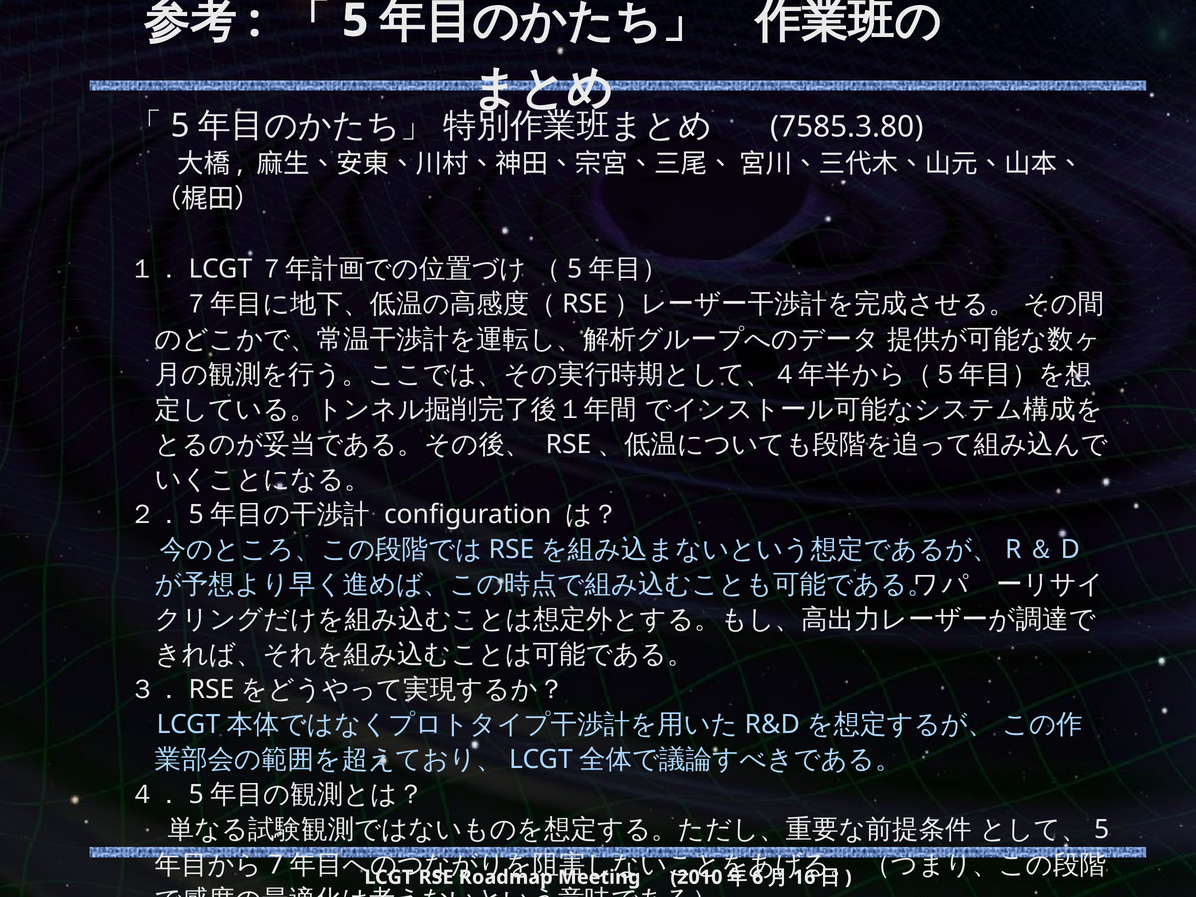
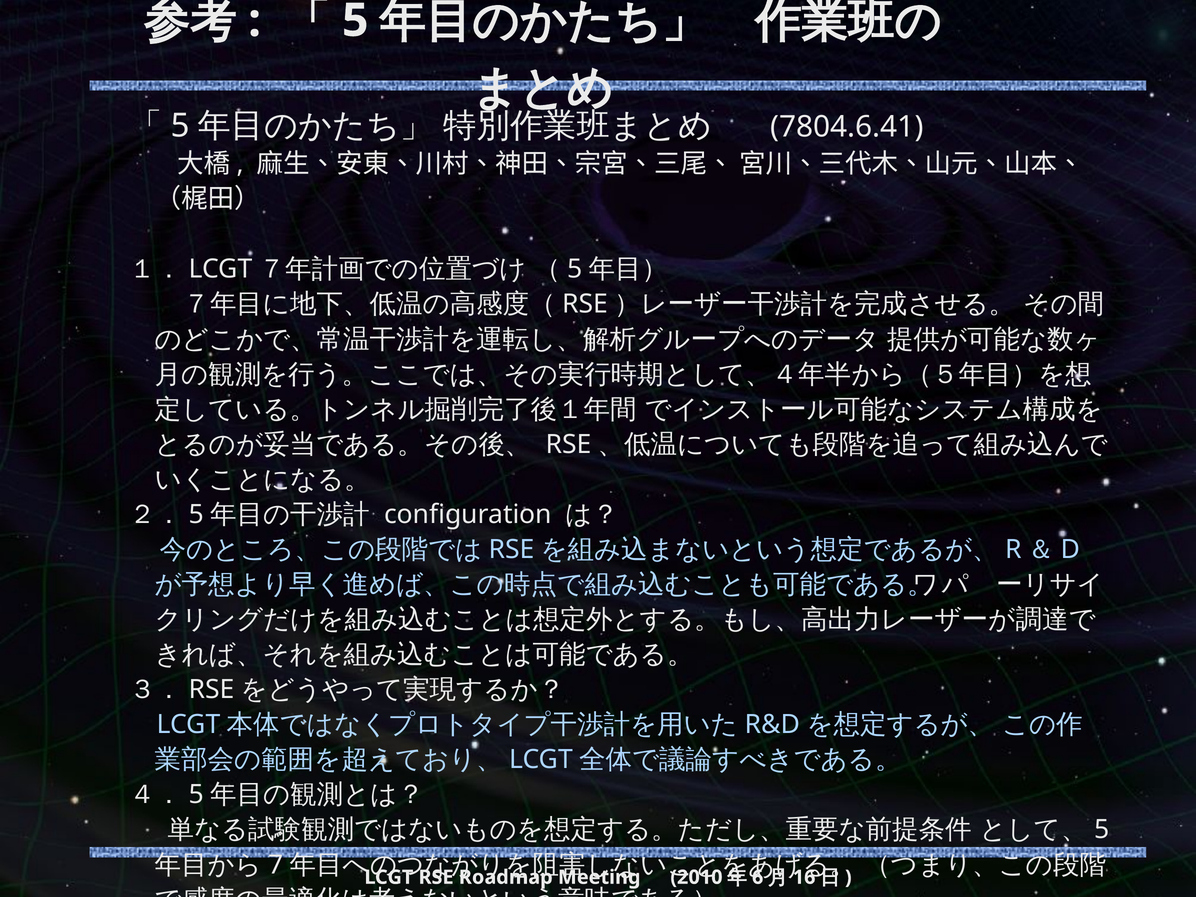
7585.3.80: 7585.3.80 -> 7804.6.41
